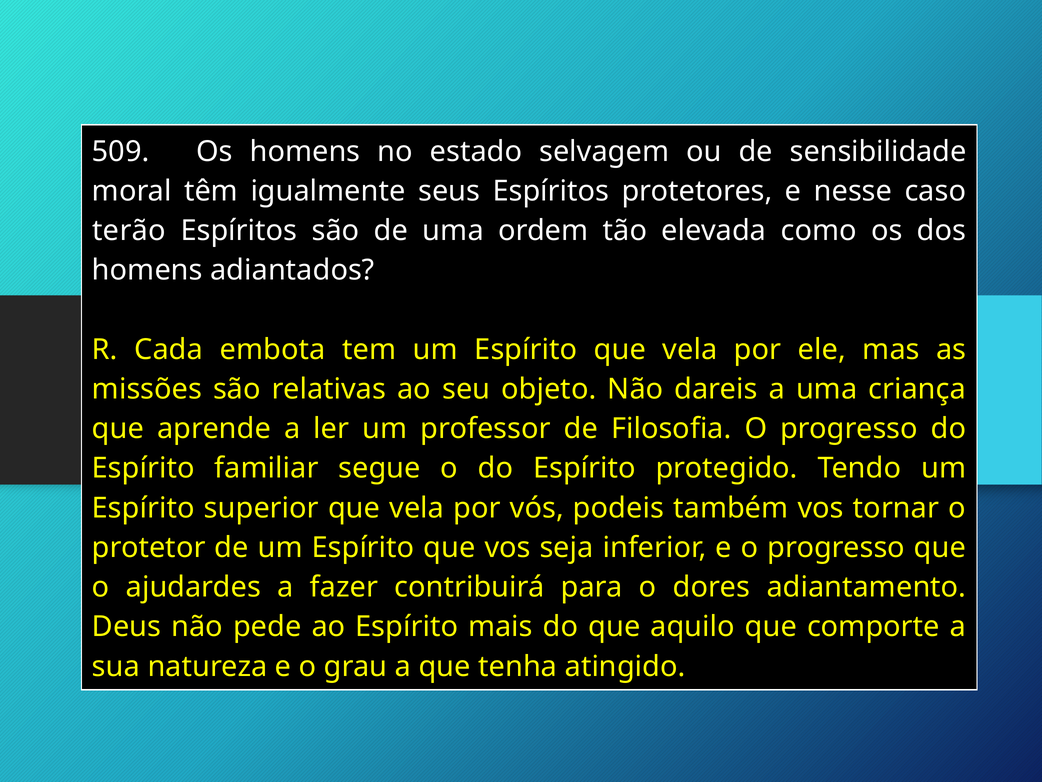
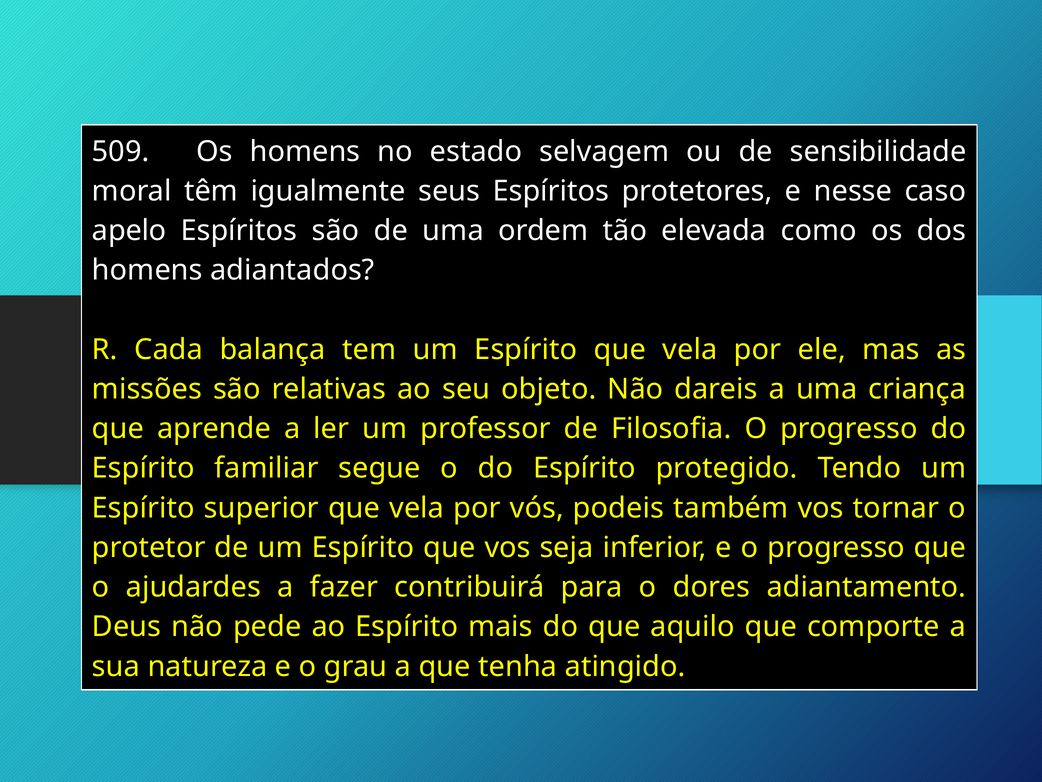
terão: terão -> apelo
embota: embota -> balança
